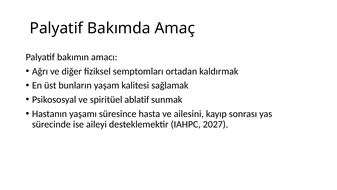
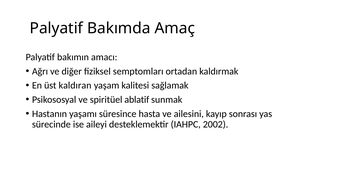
bunların: bunların -> kaldıran
2027: 2027 -> 2002
